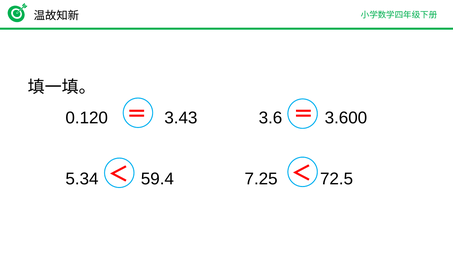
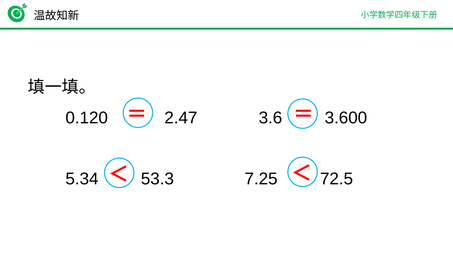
3.43: 3.43 -> 2.47
59.4: 59.4 -> 53.3
